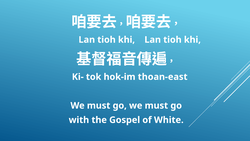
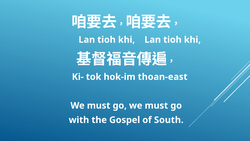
White: White -> South
